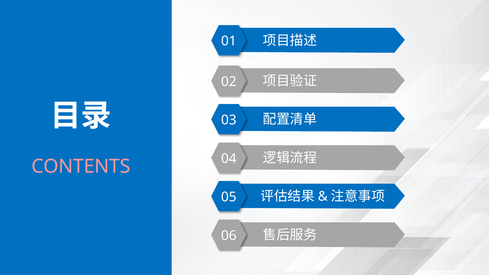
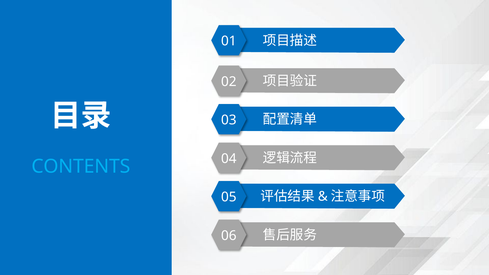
CONTENTS colour: pink -> light blue
